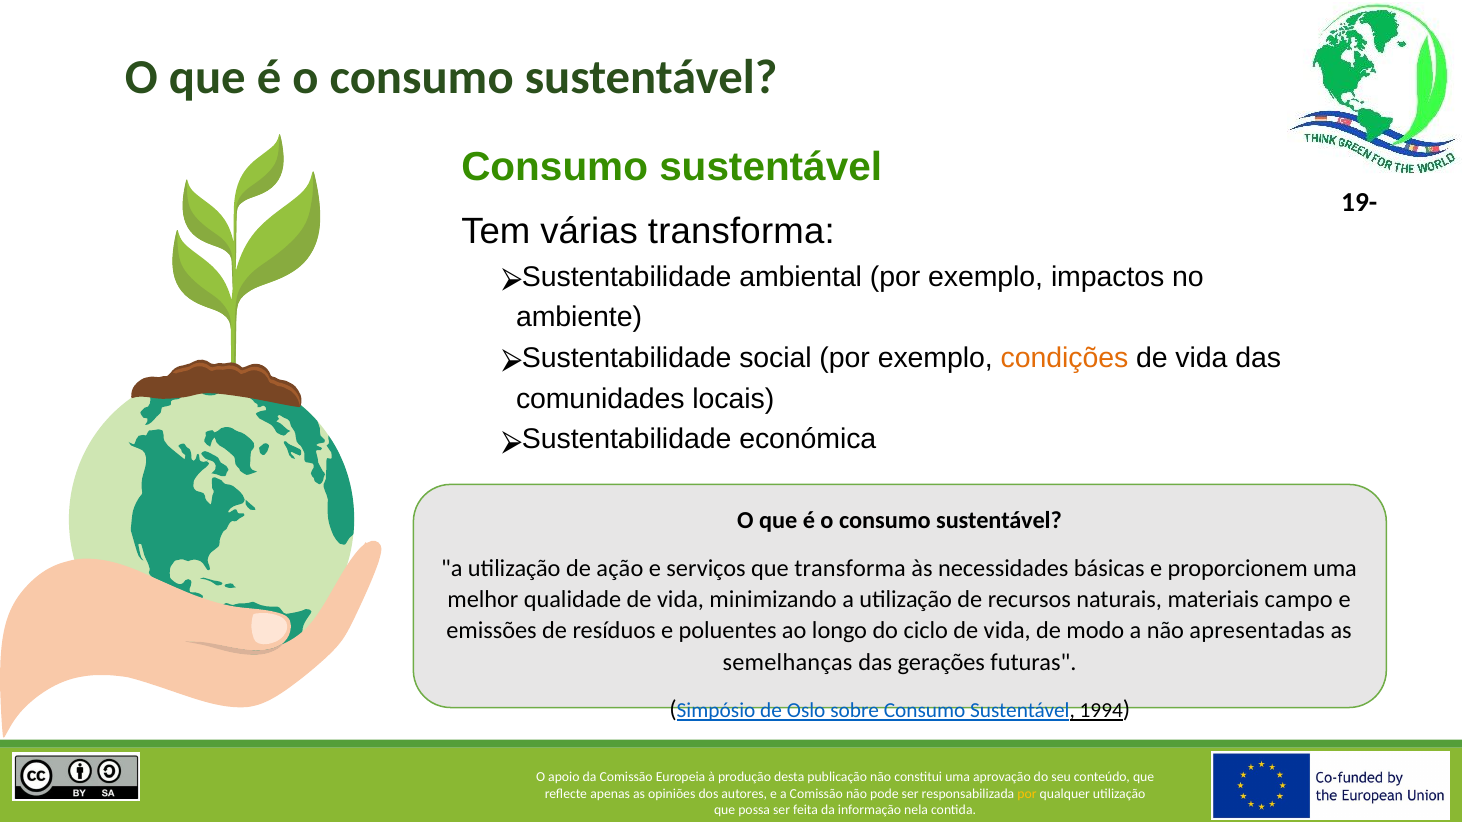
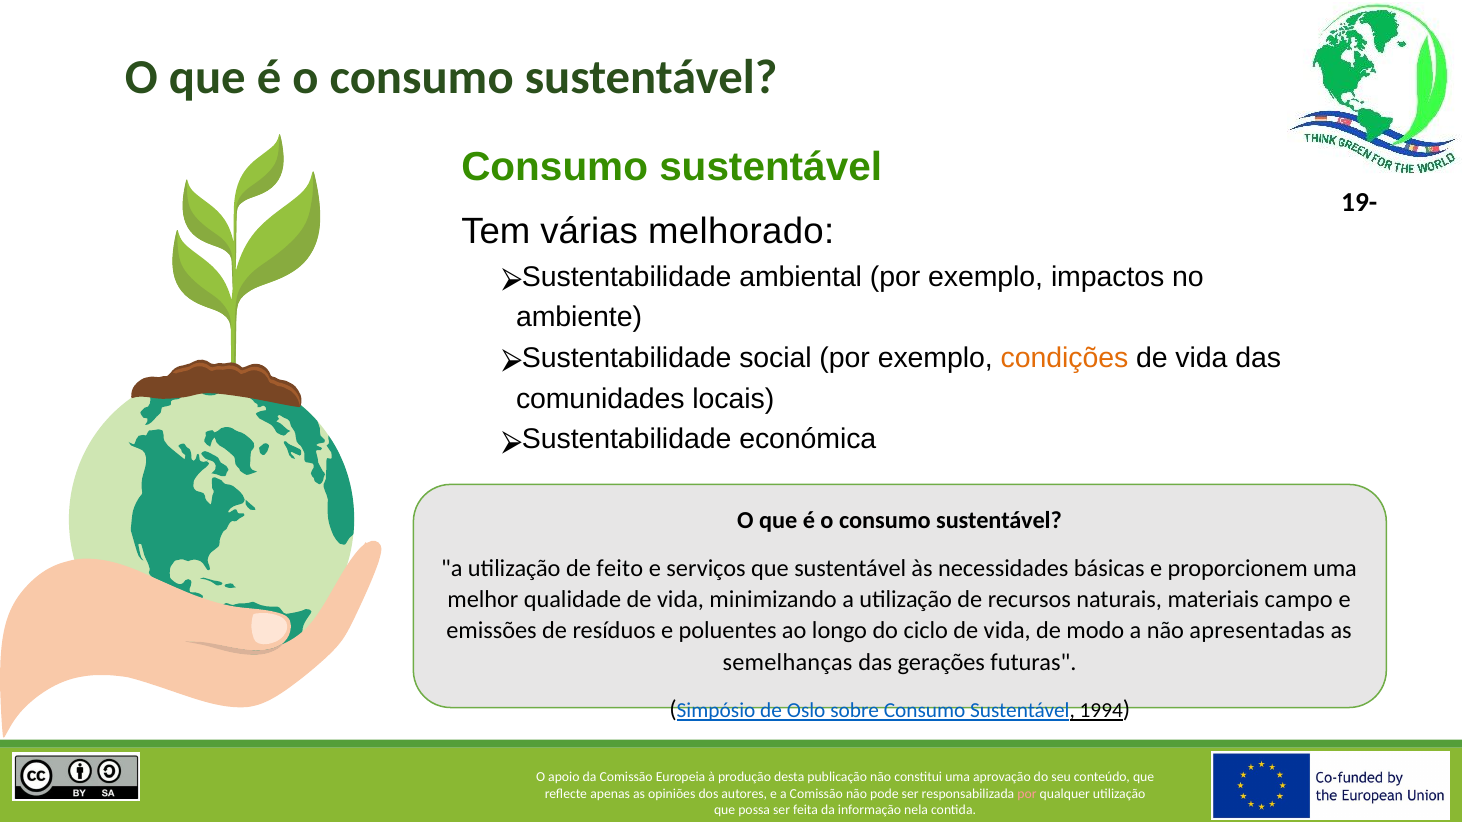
várias transforma: transforma -> melhorado
ação: ação -> feito
que transforma: transforma -> sustentável
por at (1027, 794) colour: yellow -> pink
